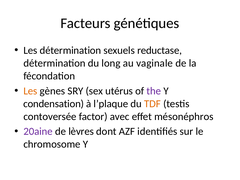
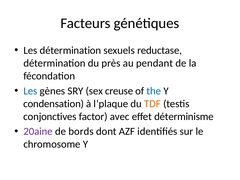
long: long -> près
vaginale: vaginale -> pendant
Les at (30, 91) colour: orange -> blue
utérus: utérus -> creuse
the colour: purple -> blue
contoversée: contoversée -> conjonctives
mésonéphros: mésonéphros -> déterminisme
lèvres: lèvres -> bords
